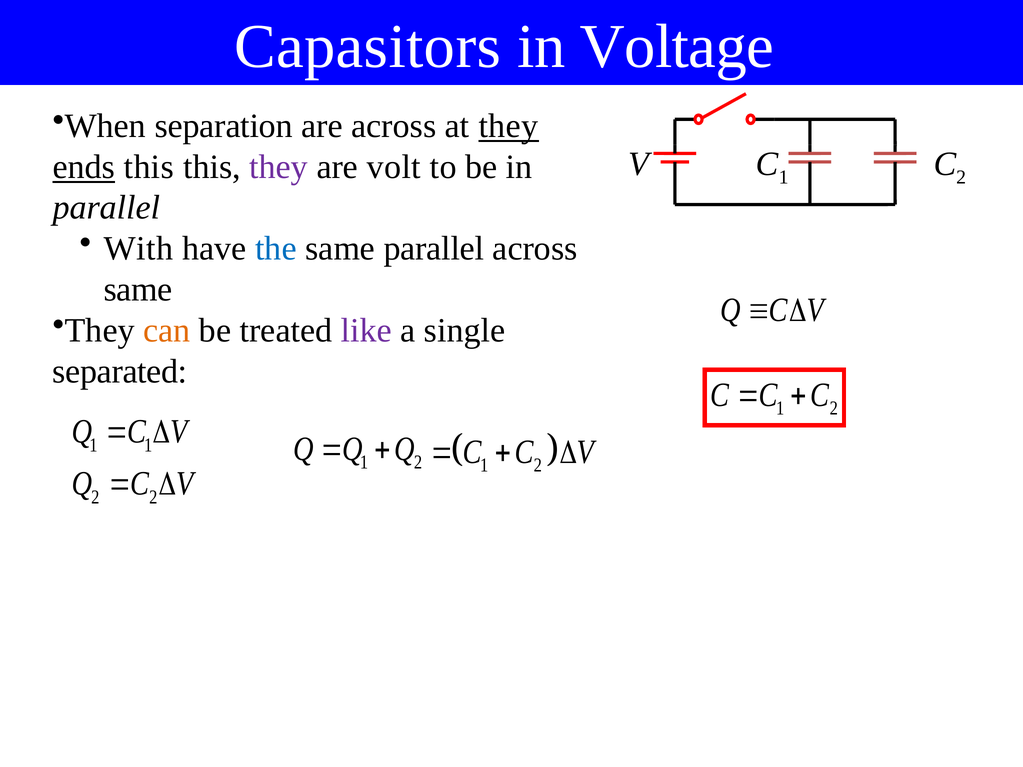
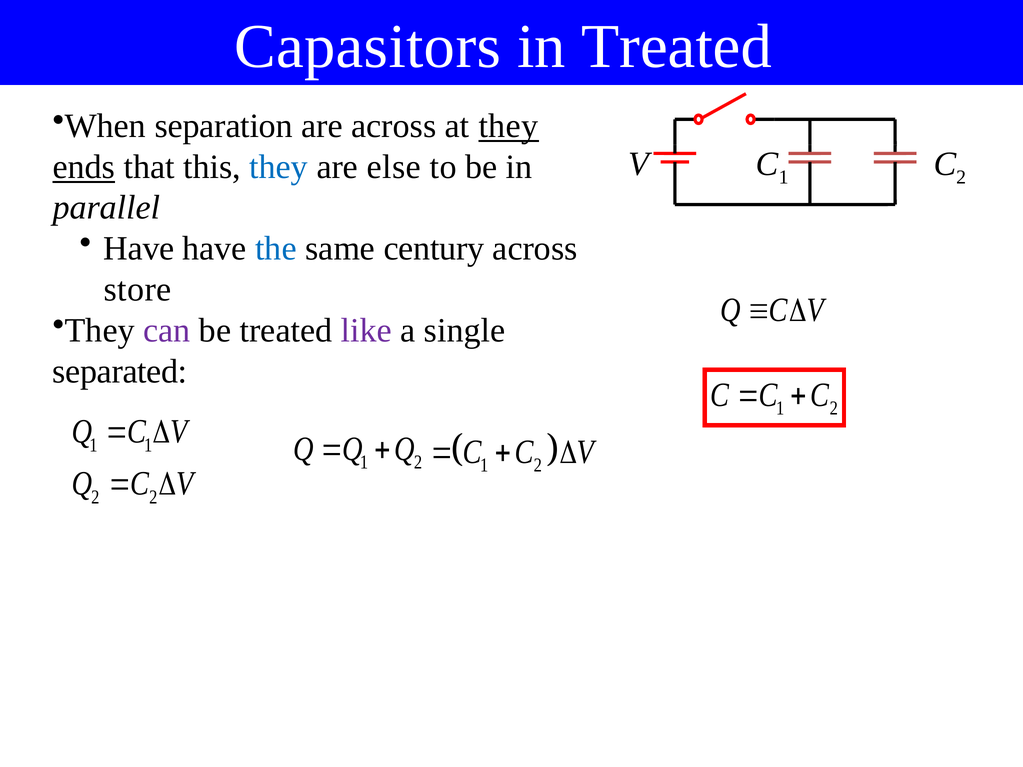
in Voltage: Voltage -> Treated
ends this: this -> that
they at (279, 167) colour: purple -> blue
volt: volt -> else
With at (139, 249): With -> Have
same parallel: parallel -> century
same at (138, 290): same -> store
can colour: orange -> purple
